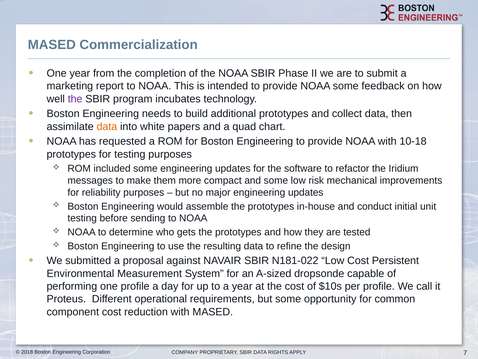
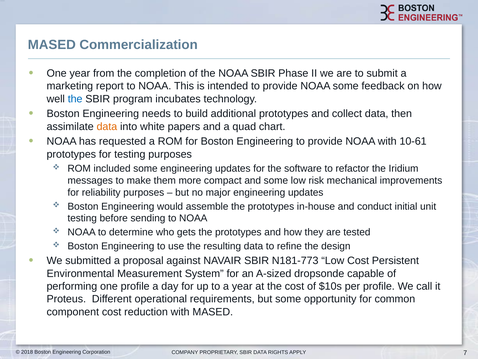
the at (75, 99) colour: purple -> blue
10-18: 10-18 -> 10-61
N181-022: N181-022 -> N181-773
